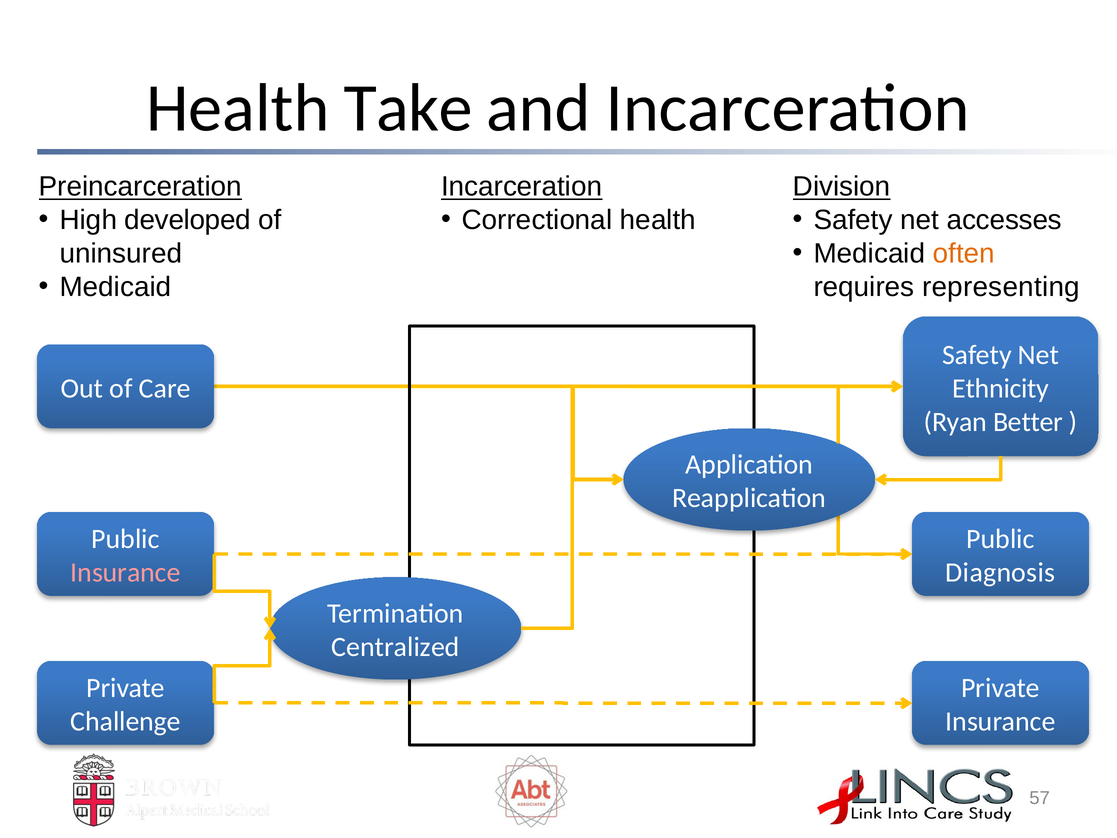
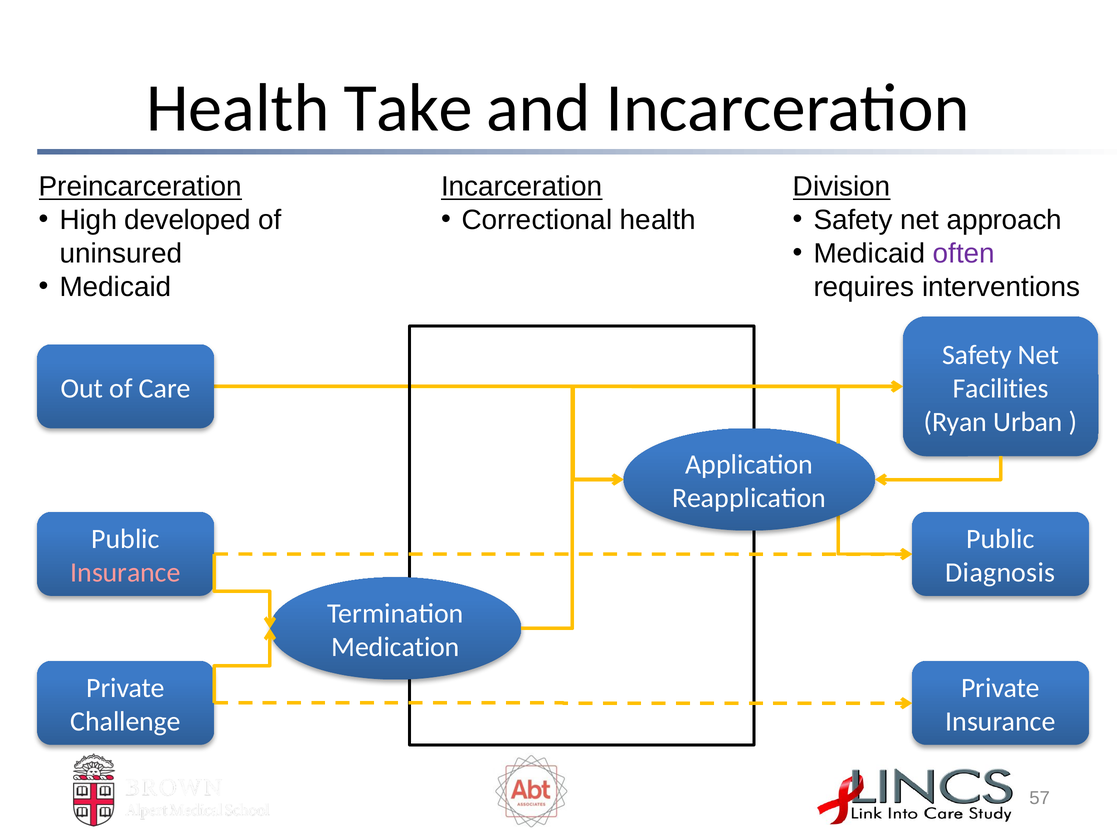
accesses: accesses -> approach
often colour: orange -> purple
representing: representing -> interventions
Ethnicity: Ethnicity -> Facilities
Better: Better -> Urban
Centralized: Centralized -> Medication
